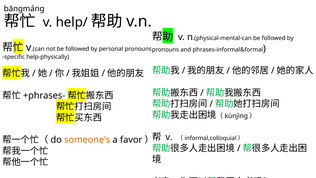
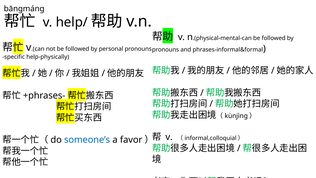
someone’s colour: orange -> blue
